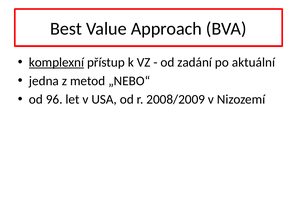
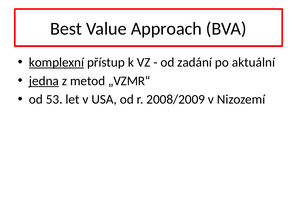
jedna underline: none -> present
„NEBO“: „NEBO“ -> „VZMR“
96: 96 -> 53
